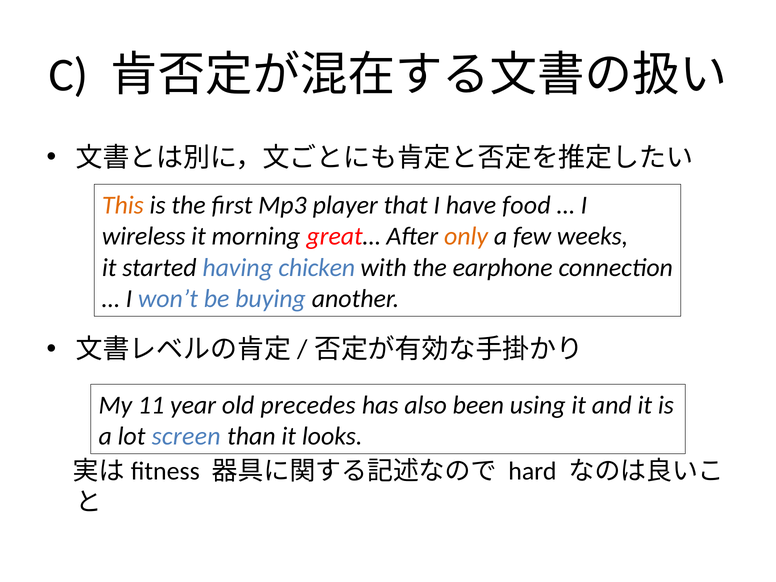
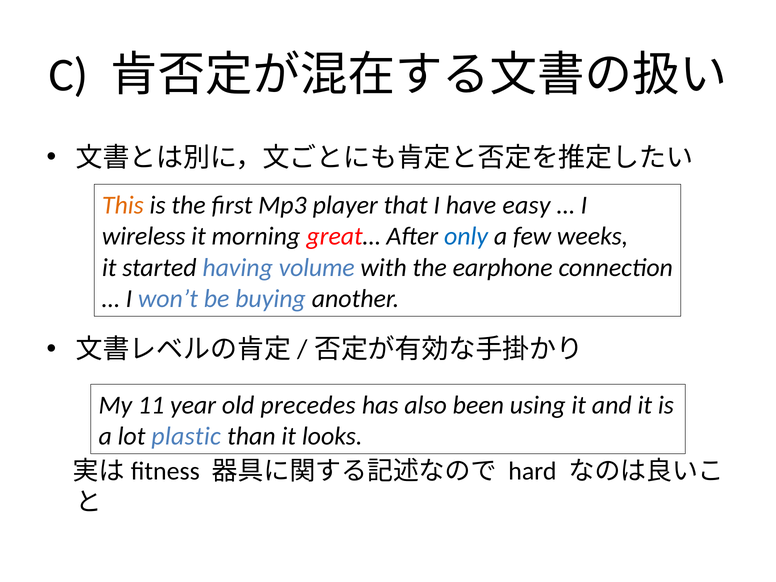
food: food -> easy
only colour: orange -> blue
chicken: chicken -> volume
screen: screen -> plastic
